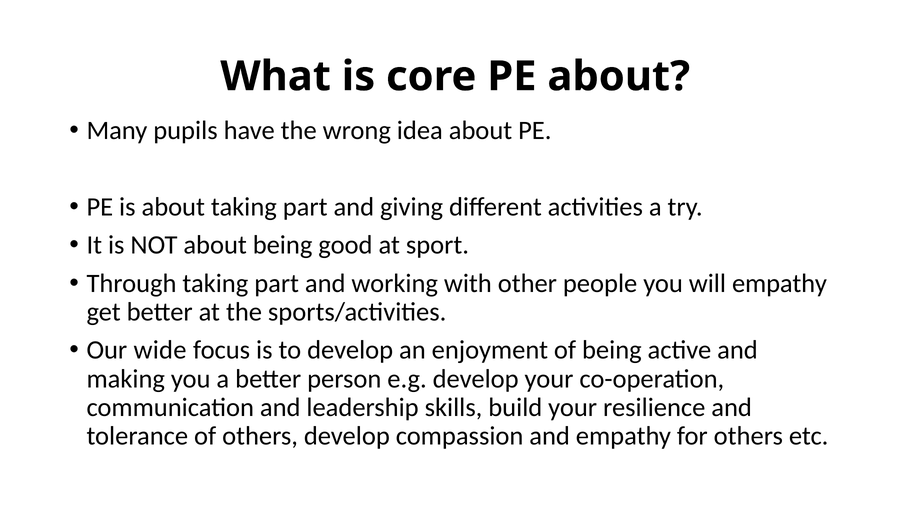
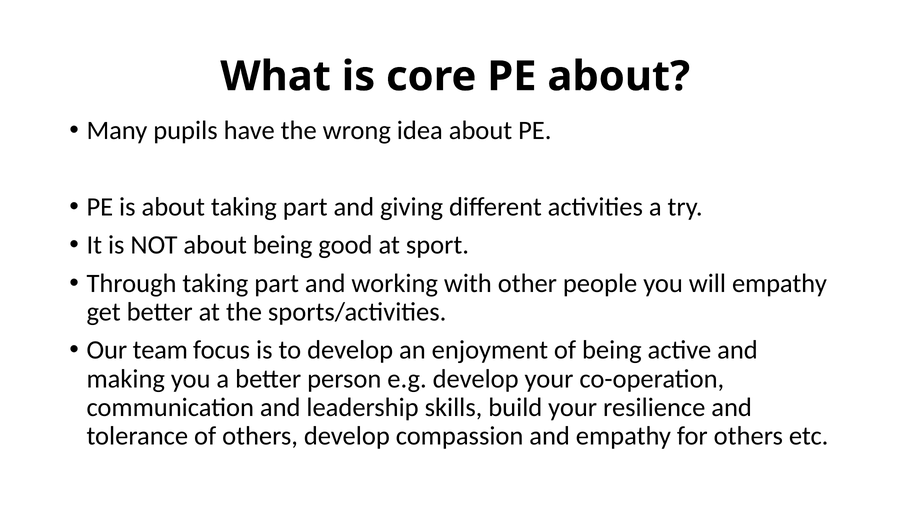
wide: wide -> team
